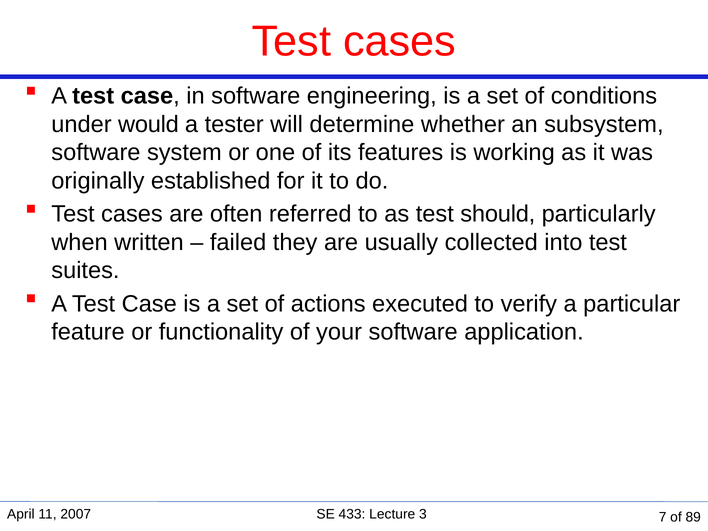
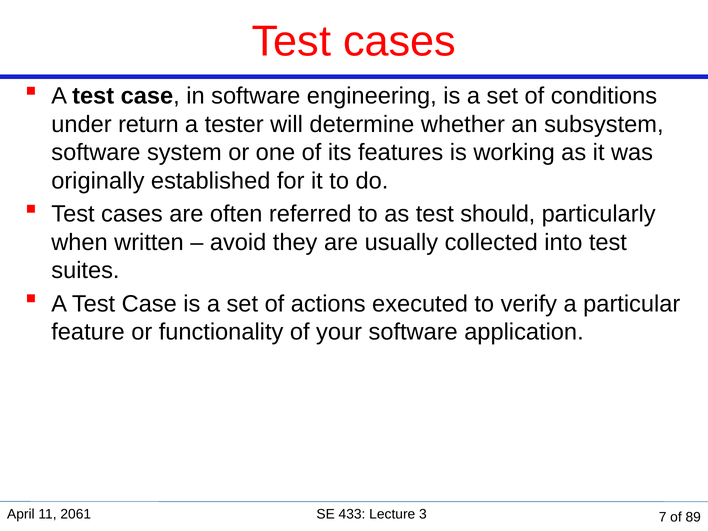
would: would -> return
failed: failed -> avoid
2007: 2007 -> 2061
